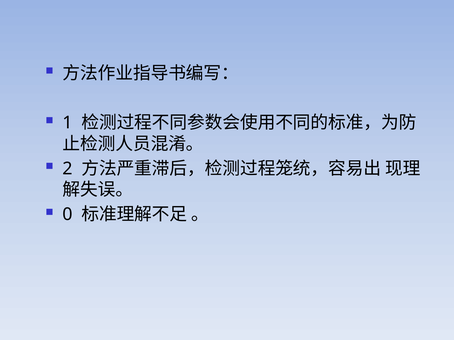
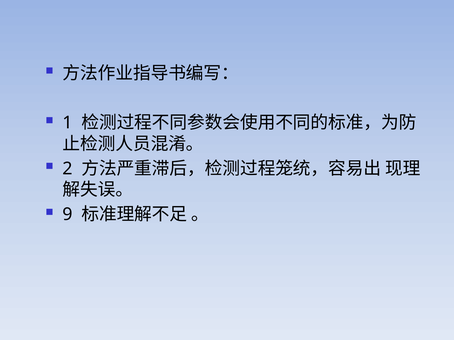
0: 0 -> 9
